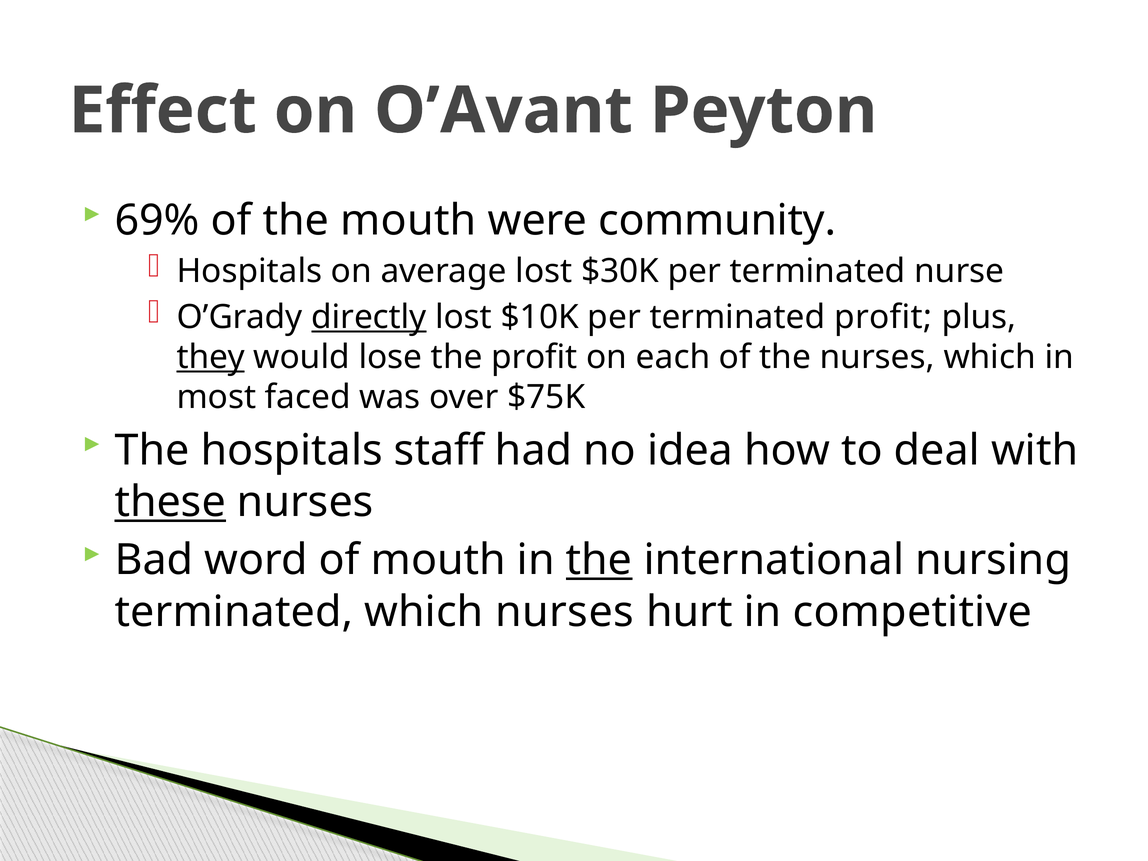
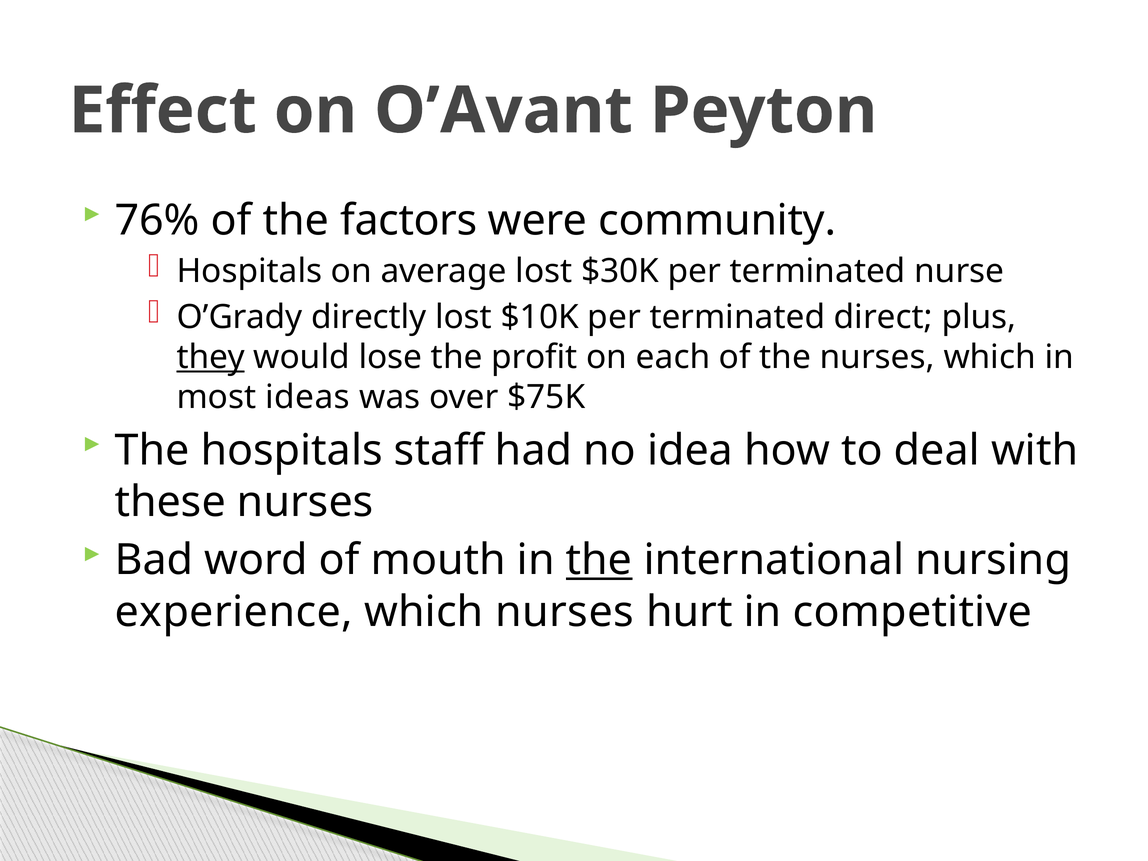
69%: 69% -> 76%
the mouth: mouth -> factors
directly underline: present -> none
terminated profit: profit -> direct
faced: faced -> ideas
these underline: present -> none
terminated at (234, 612): terminated -> experience
